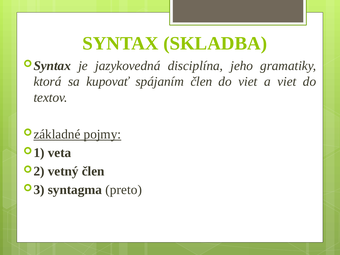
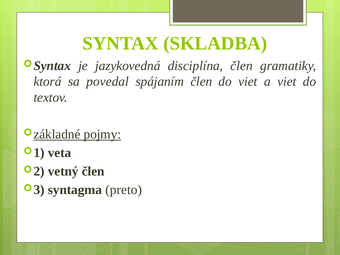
disciplína jeho: jeho -> člen
kupovať: kupovať -> povedal
